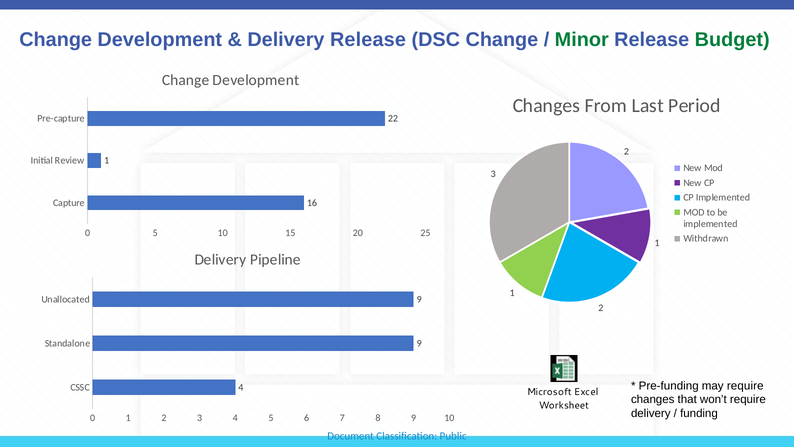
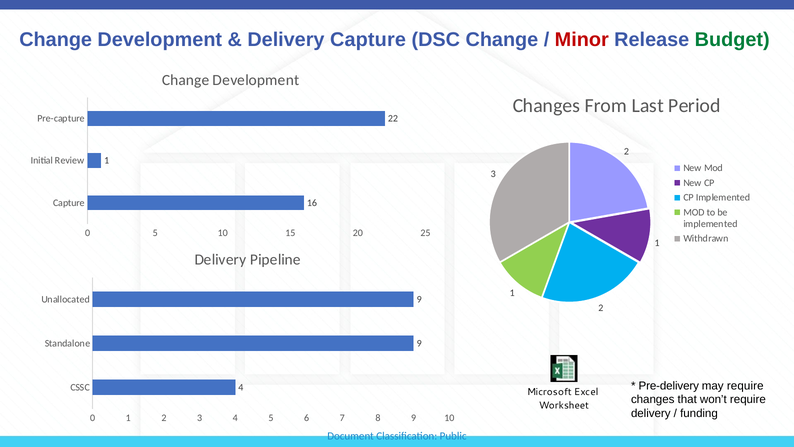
Delivery Release: Release -> Capture
Minor colour: green -> red
Pre-funding: Pre-funding -> Pre-delivery
